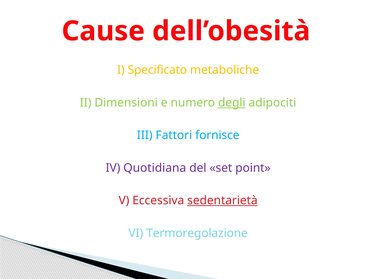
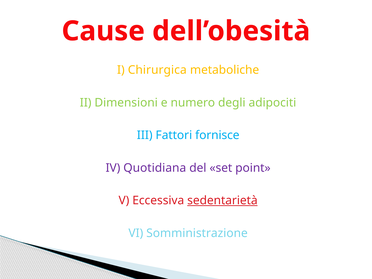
Specificato: Specificato -> Chirurgica
degli underline: present -> none
Termoregolazione: Termoregolazione -> Somministrazione
